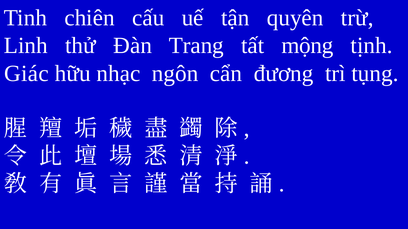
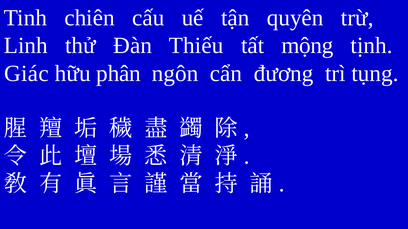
Trang: Trang -> Thiếu
nhạc: nhạc -> phân
